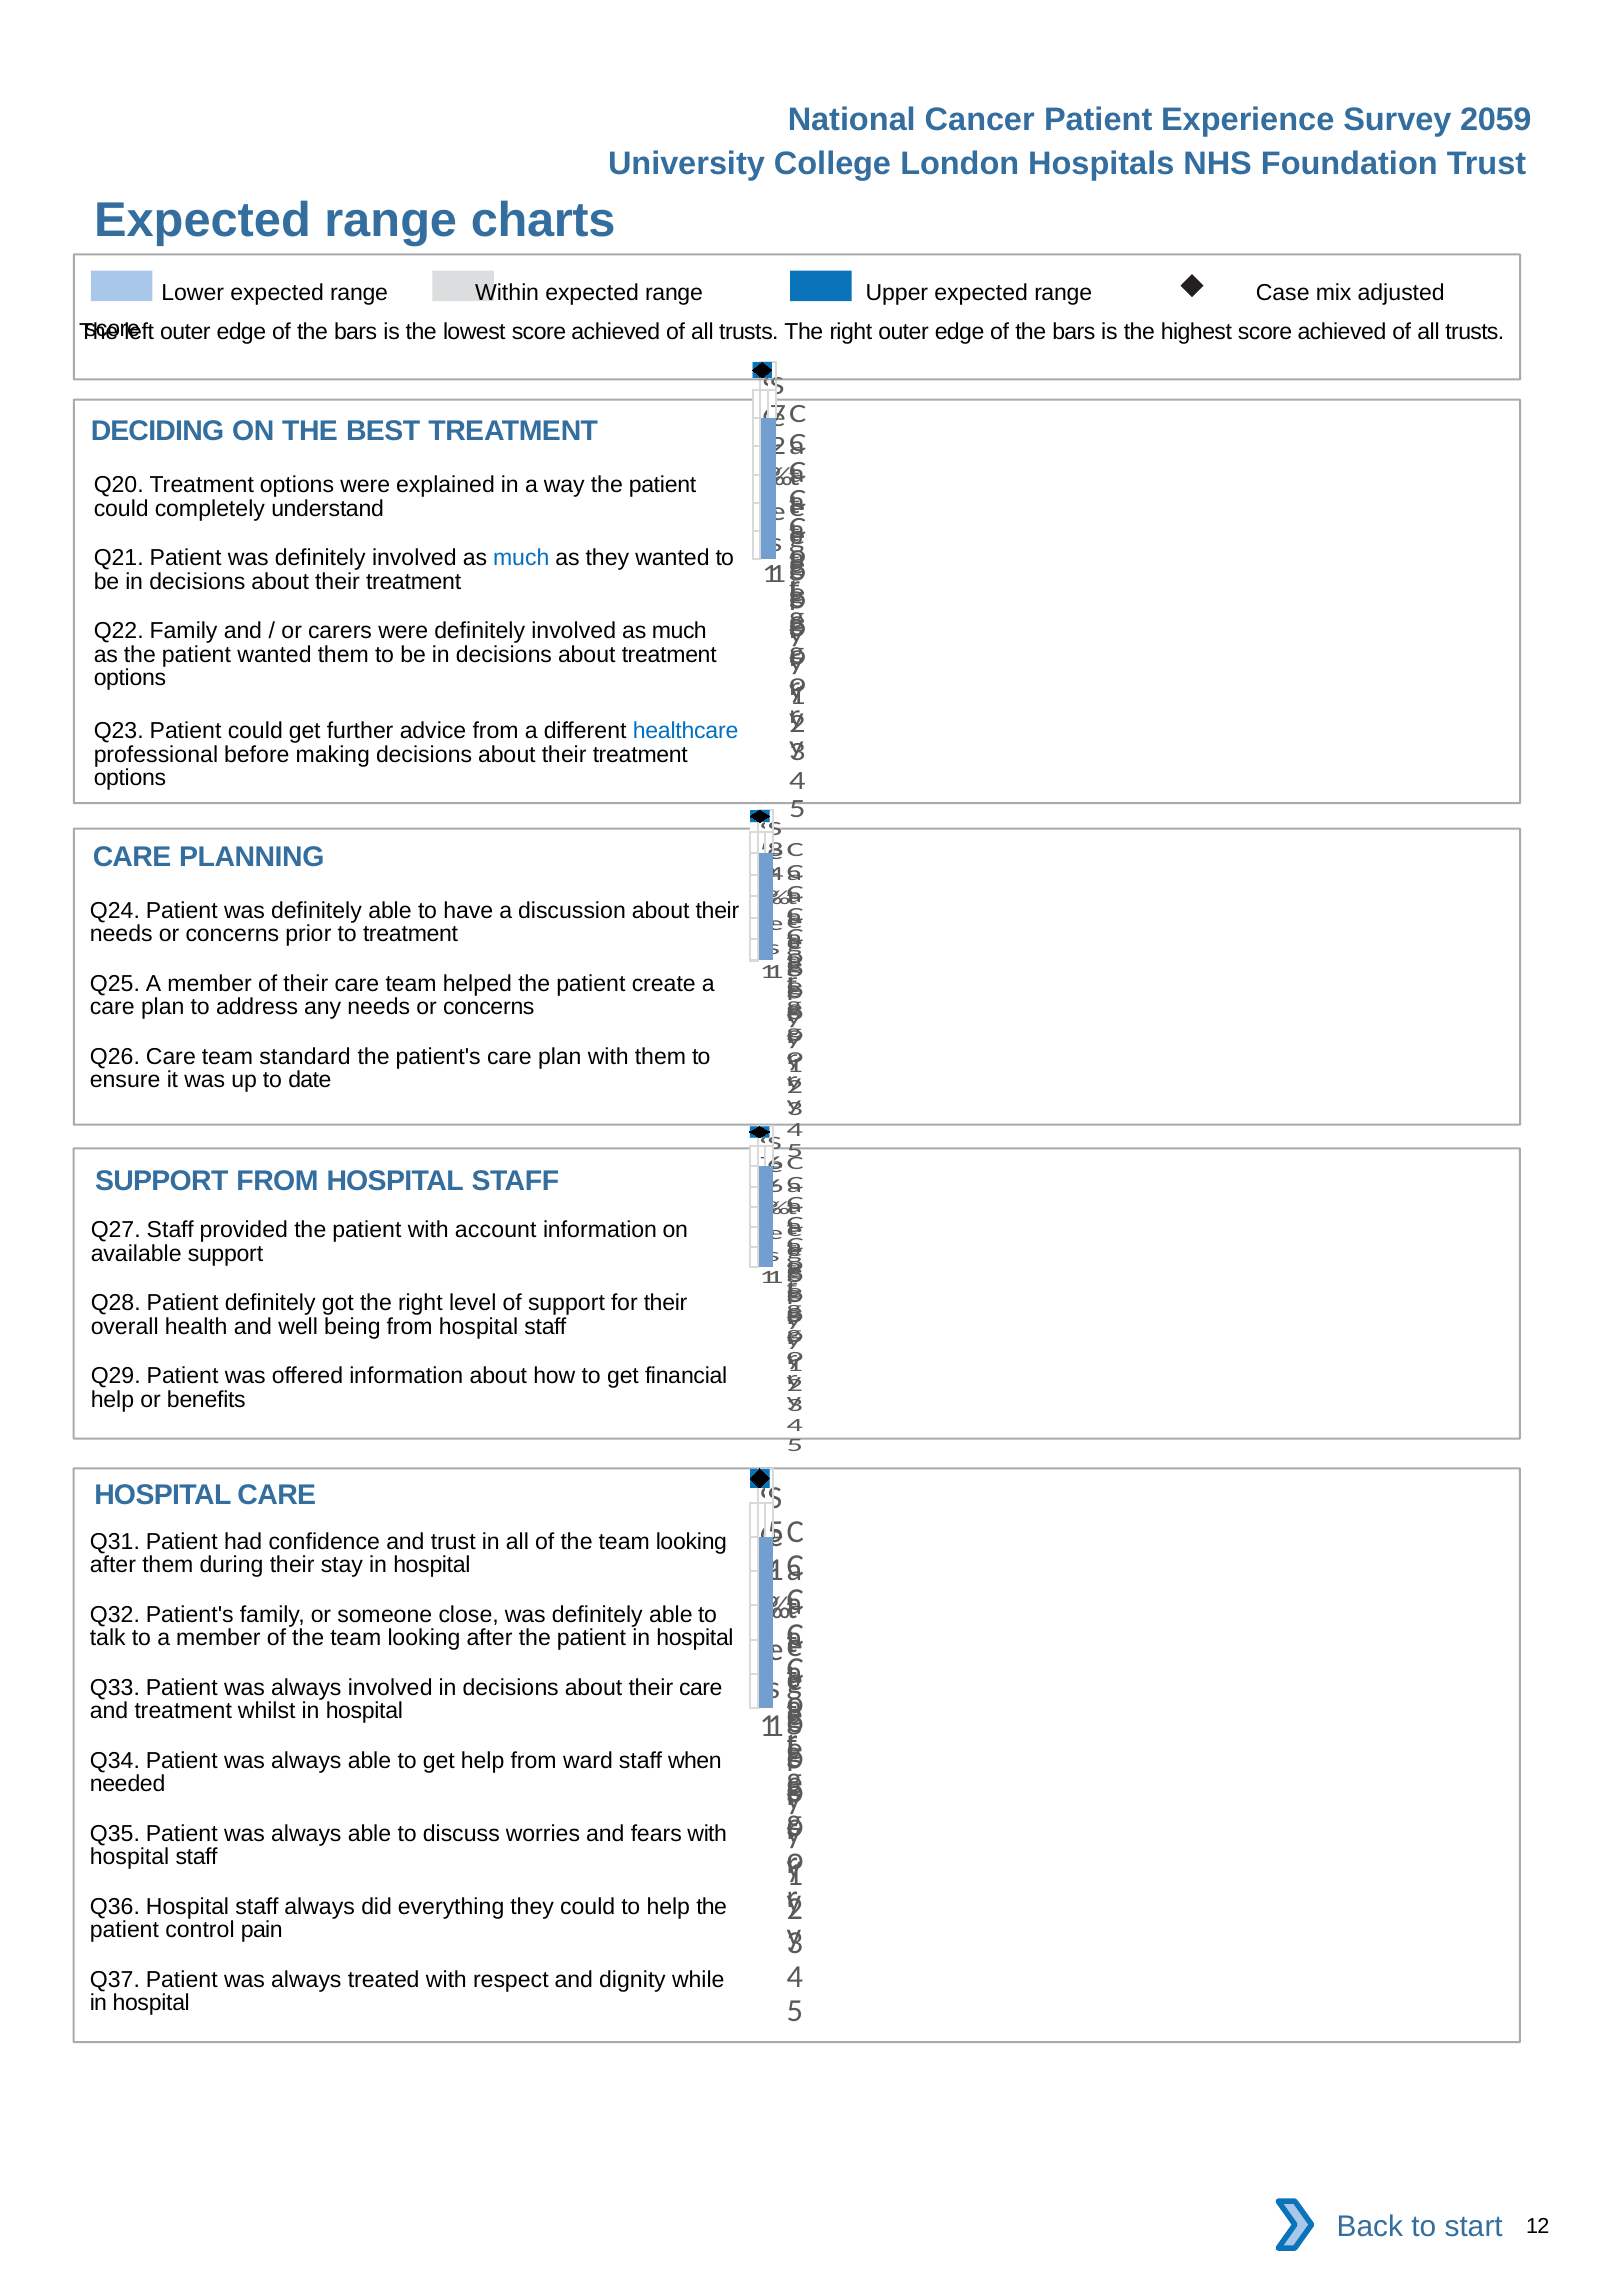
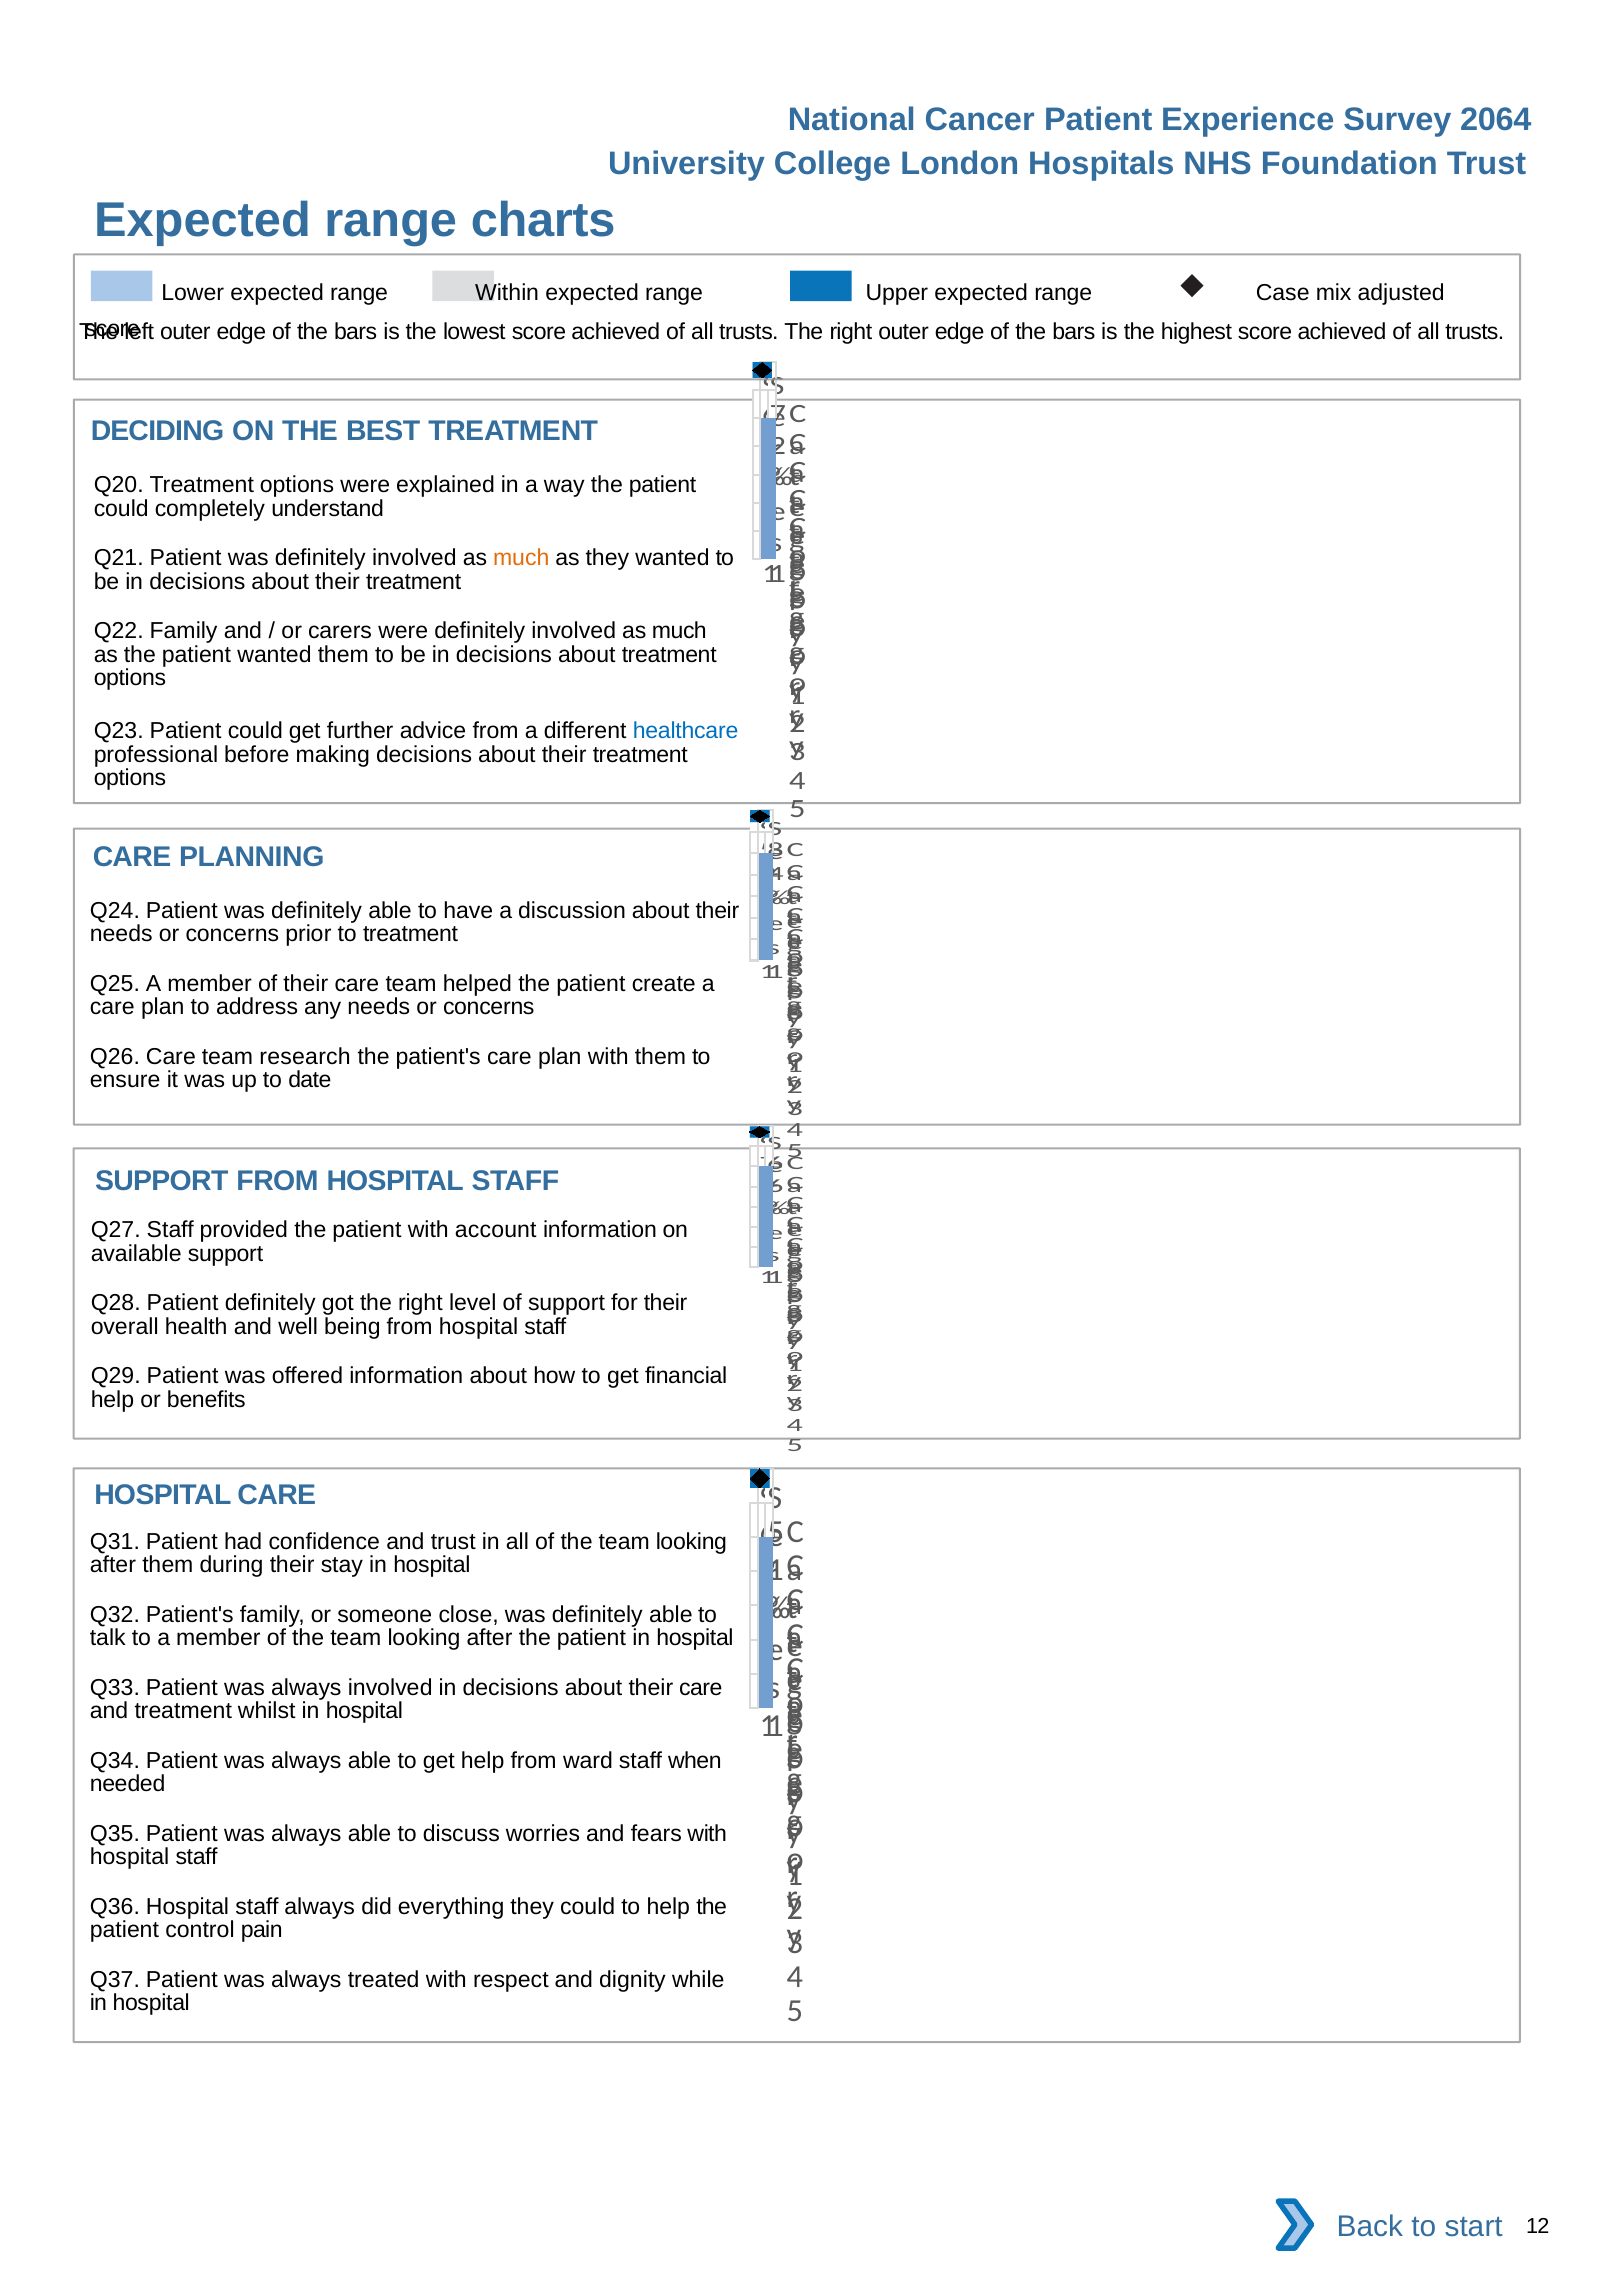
2059: 2059 -> 2064
much at (521, 558) colour: blue -> orange
standard: standard -> research
